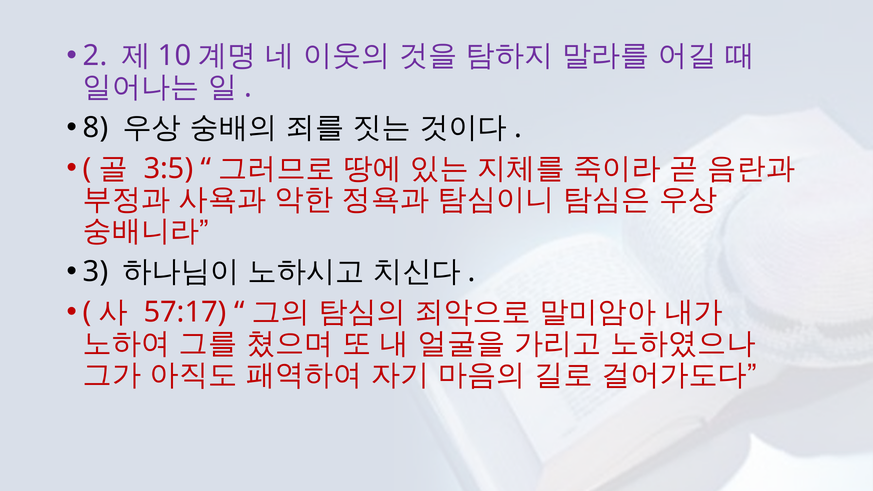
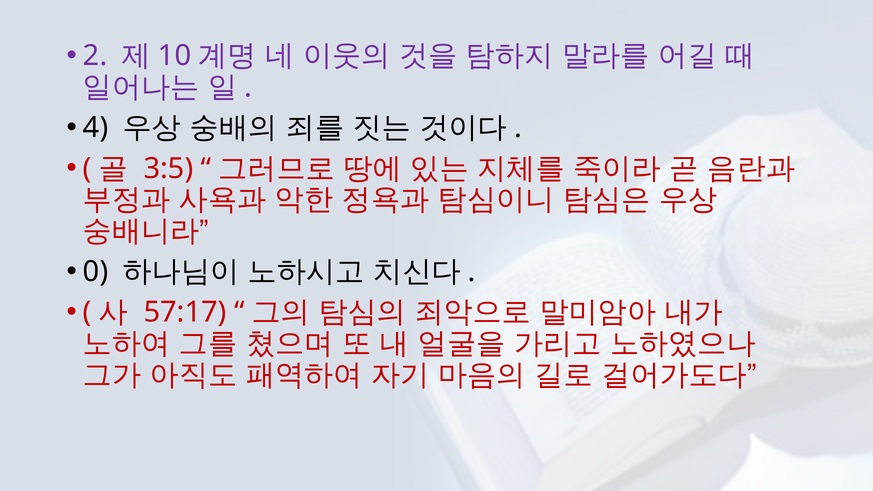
8: 8 -> 4
3: 3 -> 0
